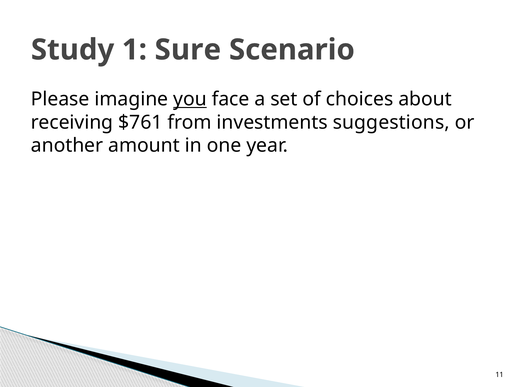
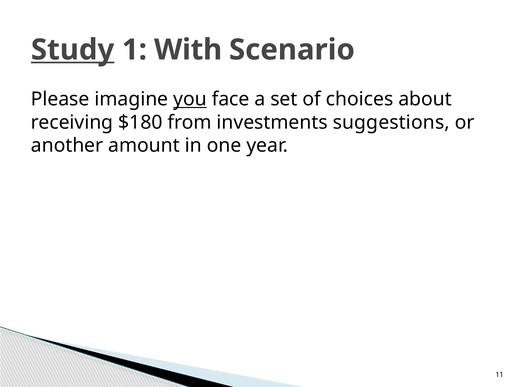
Study underline: none -> present
Sure: Sure -> With
$761: $761 -> $180
